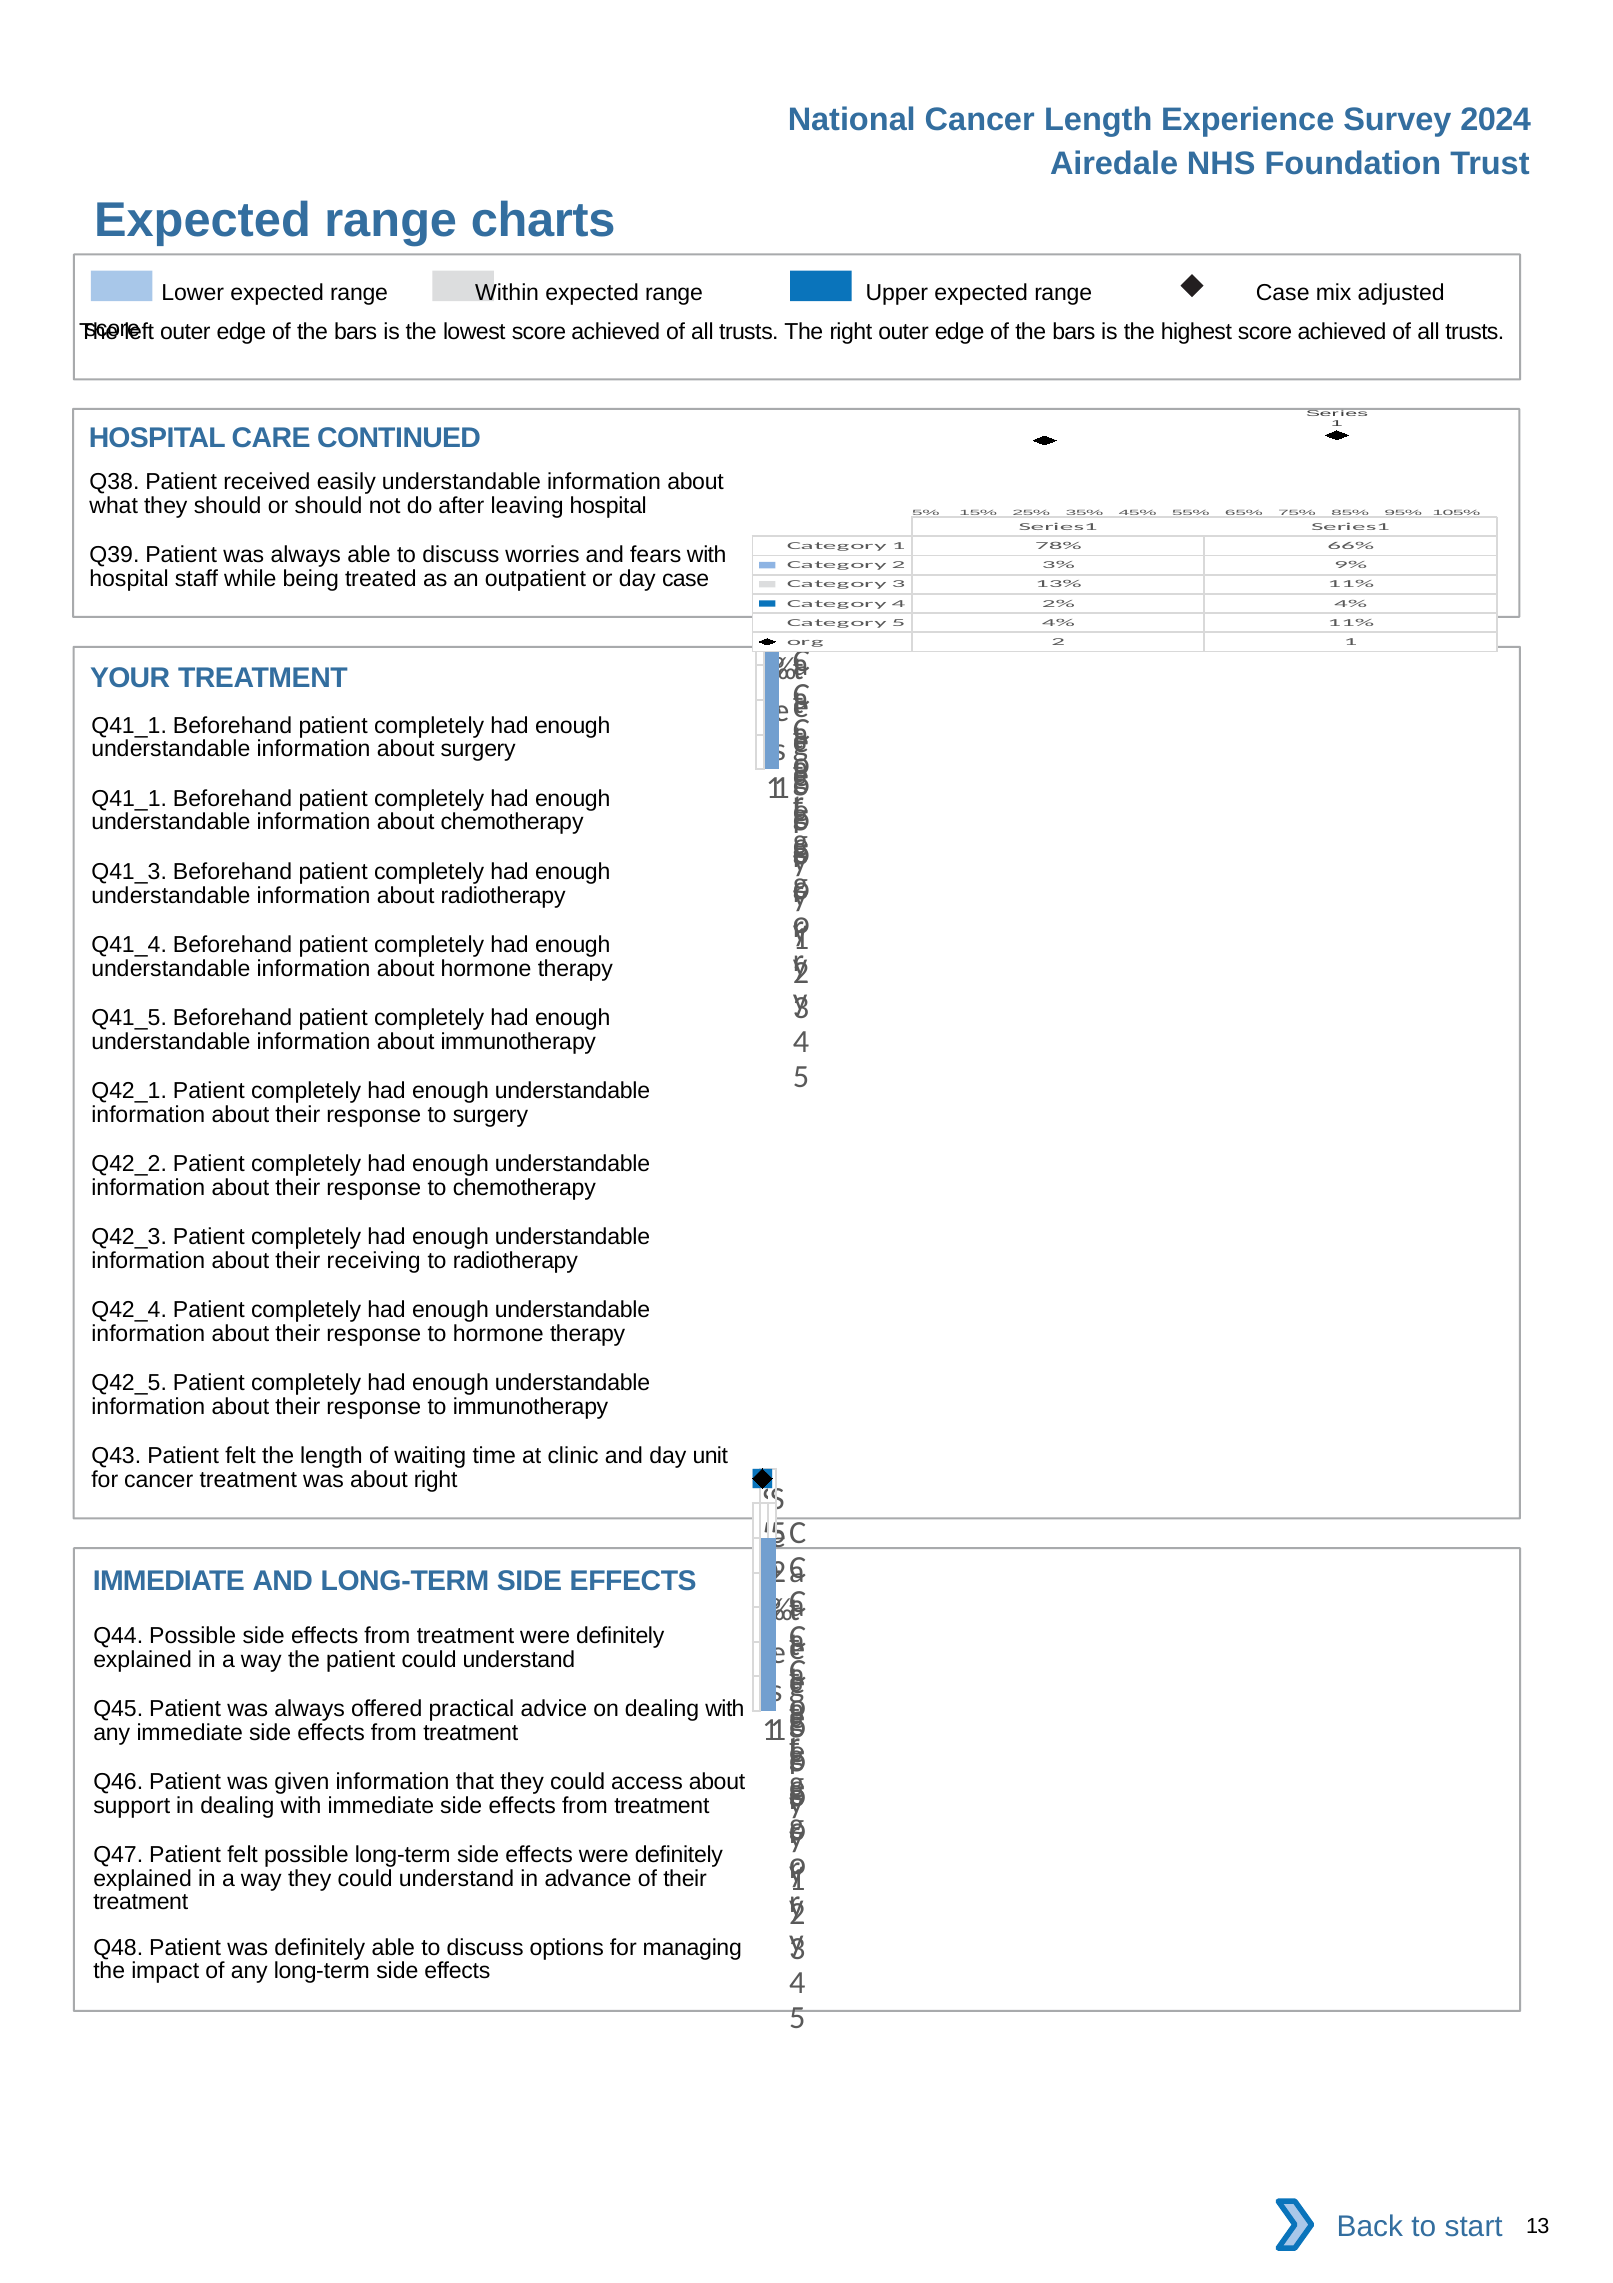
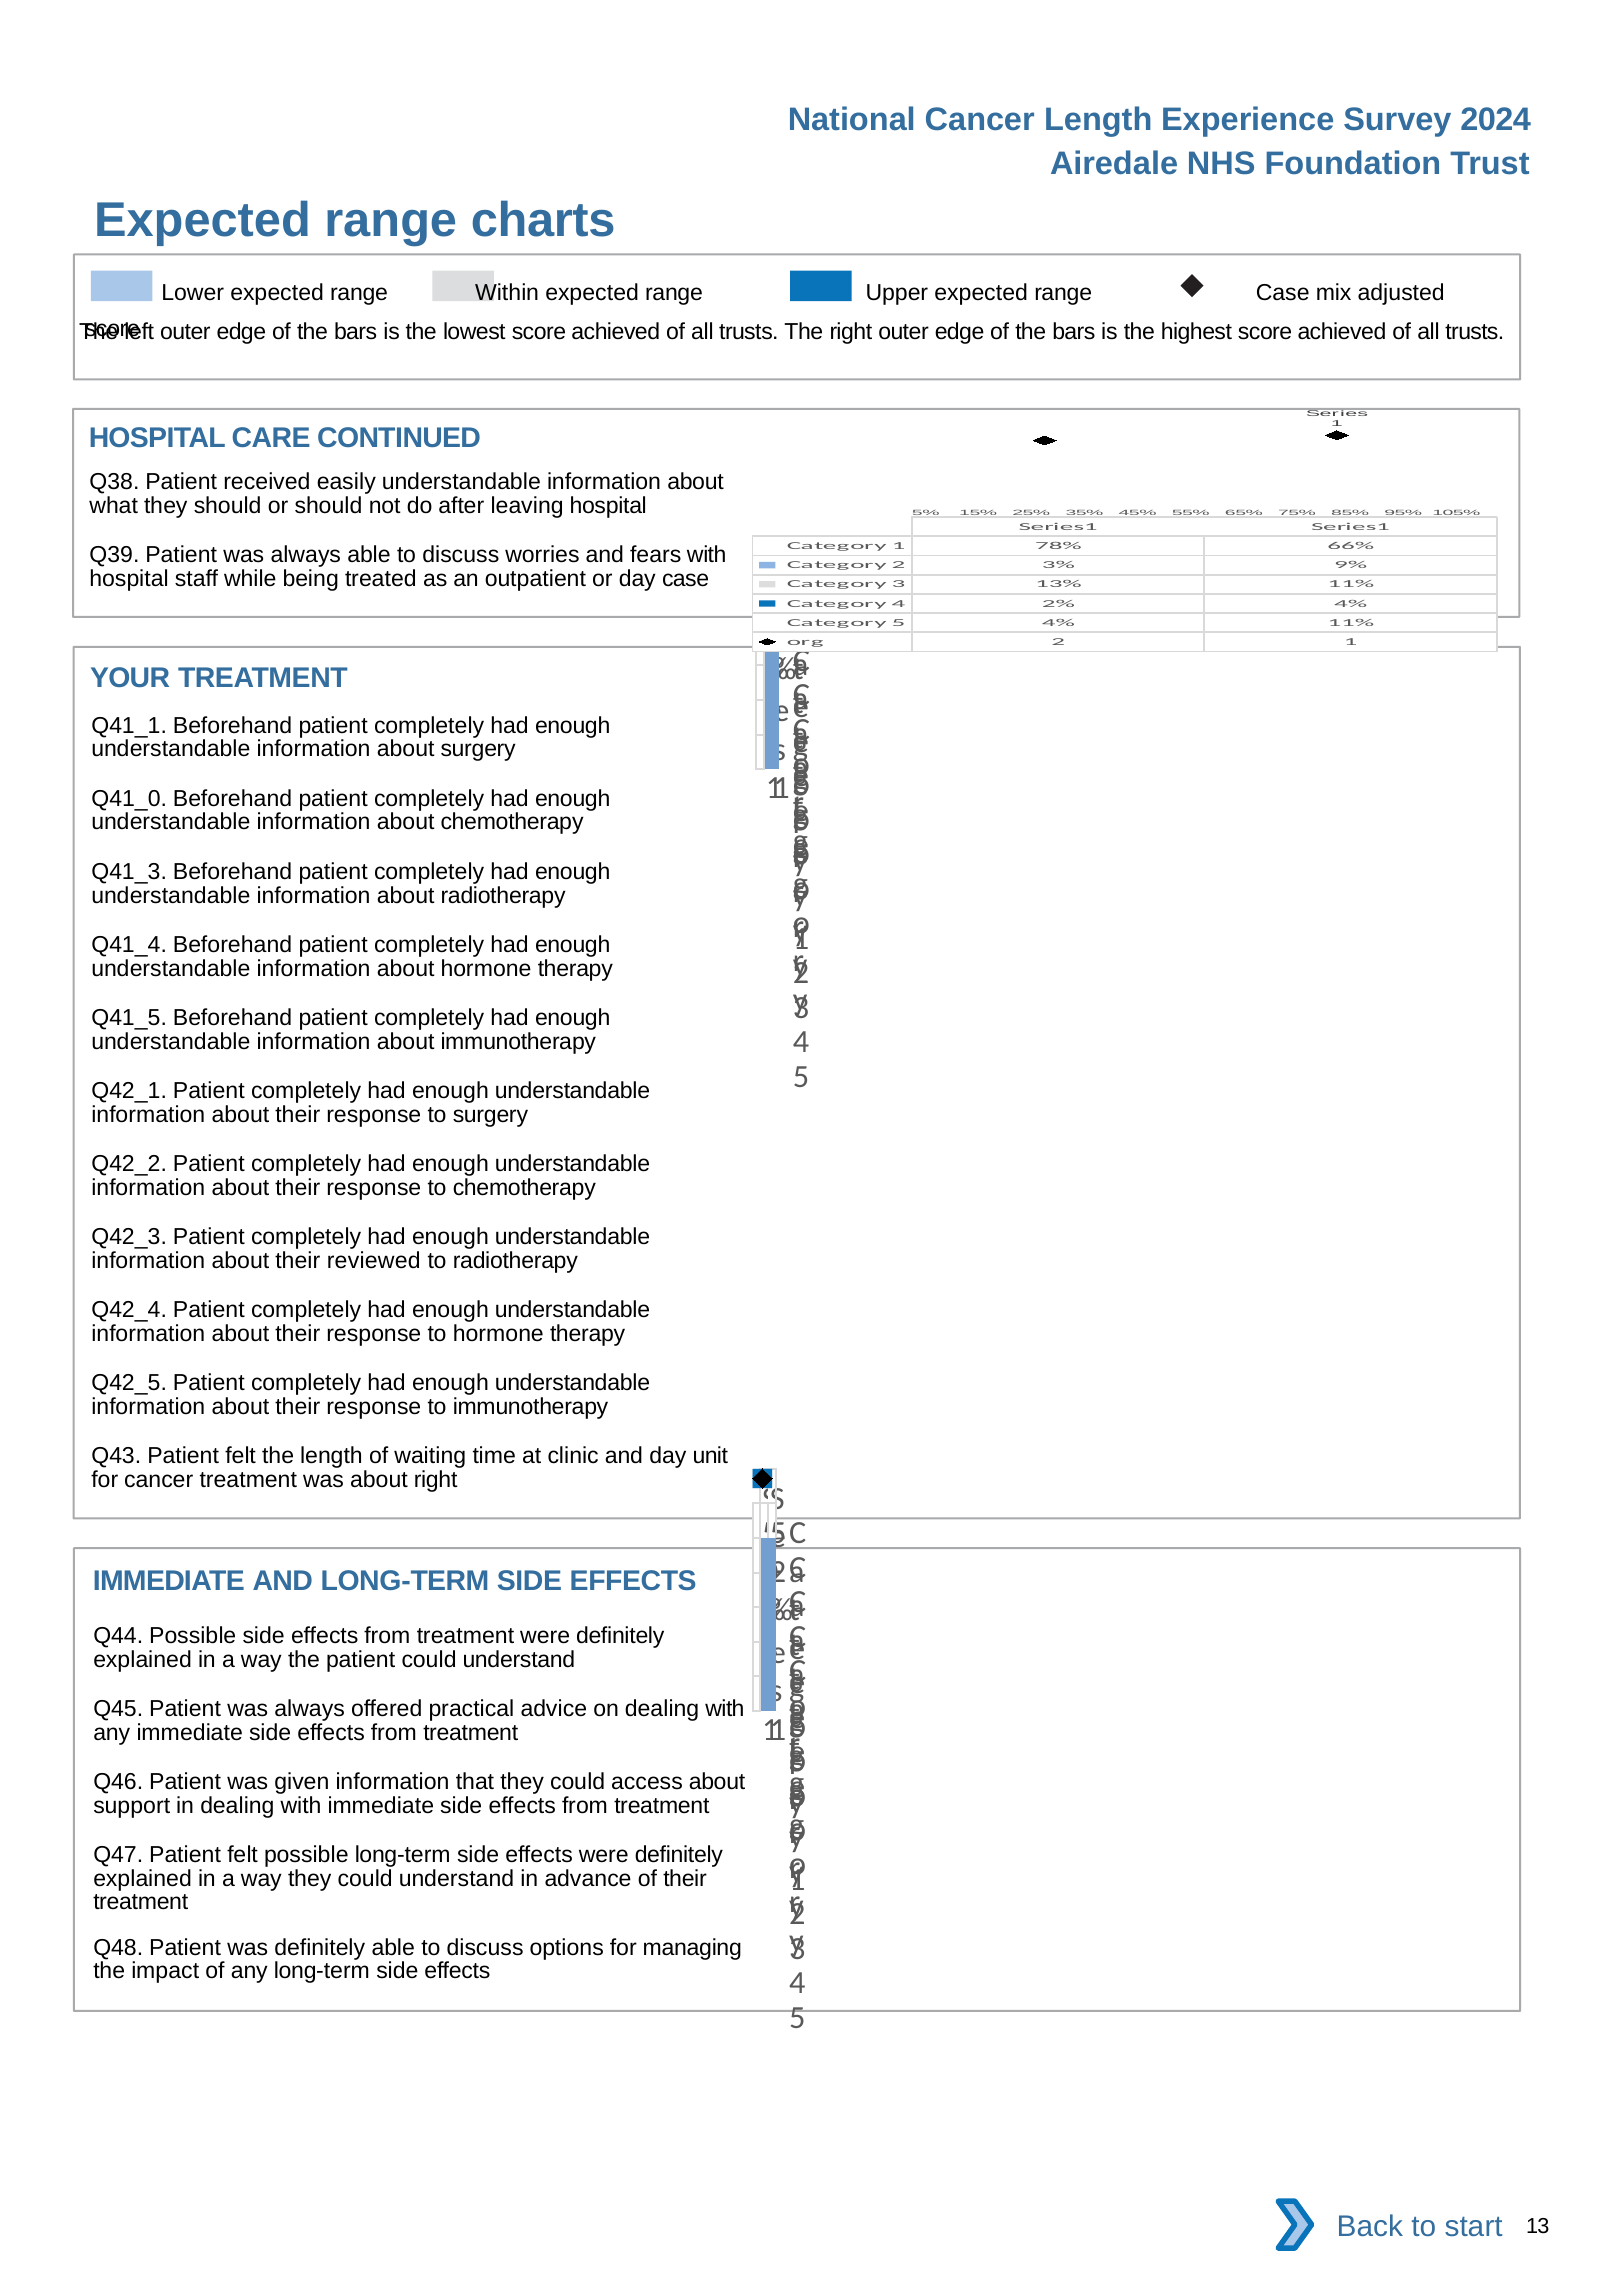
Q41_1 at (129, 799): Q41_1 -> Q41_0
receiving: receiving -> reviewed
